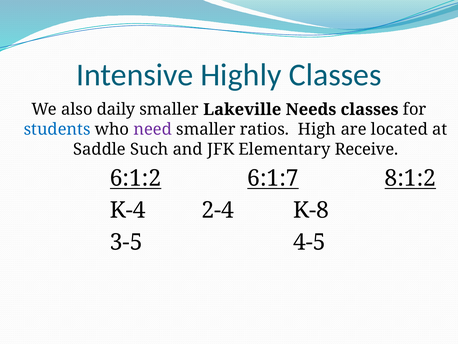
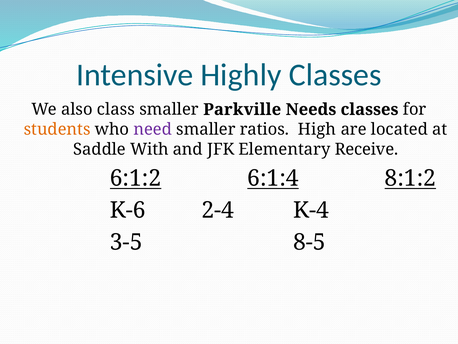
daily: daily -> class
Lakeville: Lakeville -> Parkville
students colour: blue -> orange
Such: Such -> With
6:1:7: 6:1:7 -> 6:1:4
K-4: K-4 -> K-6
K-8: K-8 -> K-4
4-5: 4-5 -> 8-5
